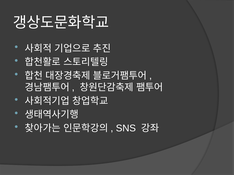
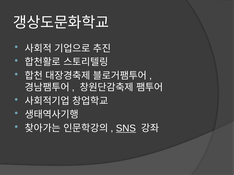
SNS underline: none -> present
